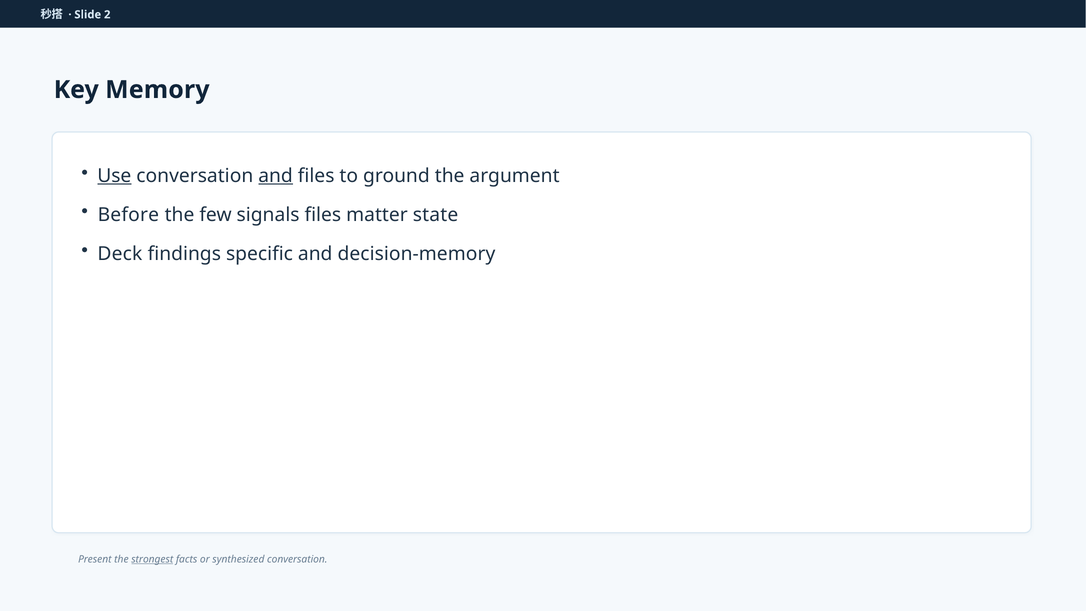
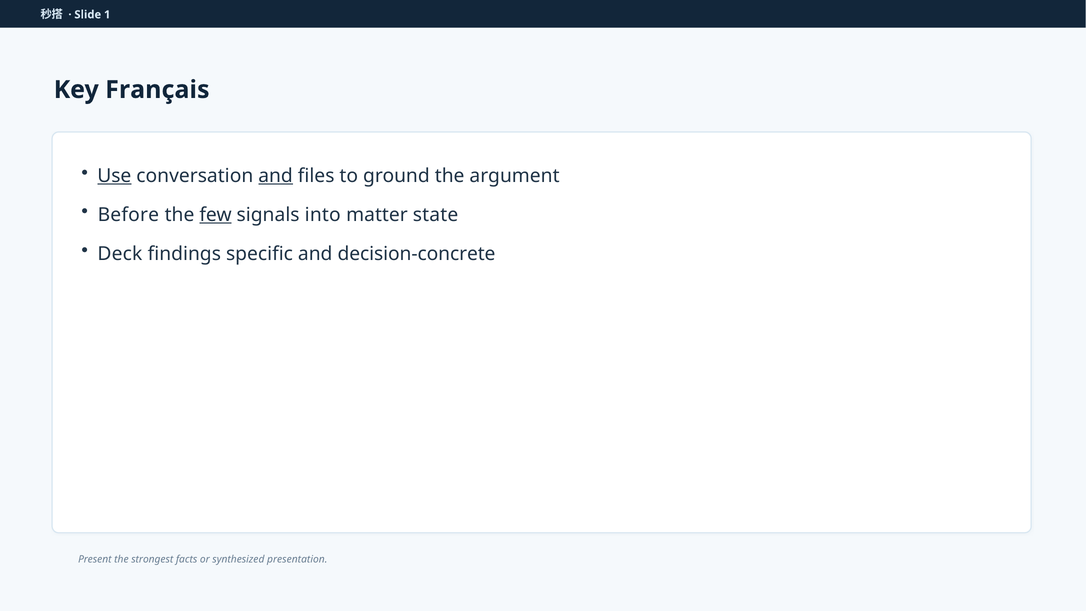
2: 2 -> 1
Memory: Memory -> Français
few underline: none -> present
signals files: files -> into
decision-memory: decision-memory -> decision-concrete
strongest underline: present -> none
synthesized conversation: conversation -> presentation
